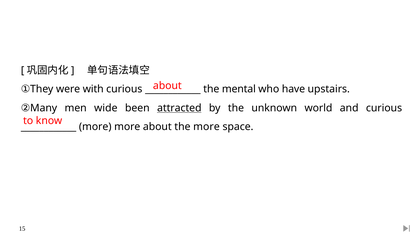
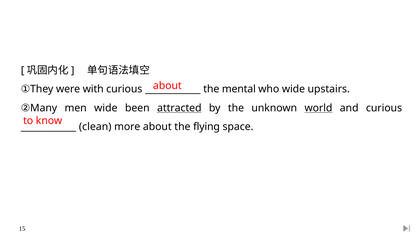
who have: have -> wide
world underline: none -> present
more at (95, 127): more -> clean
the more: more -> flying
